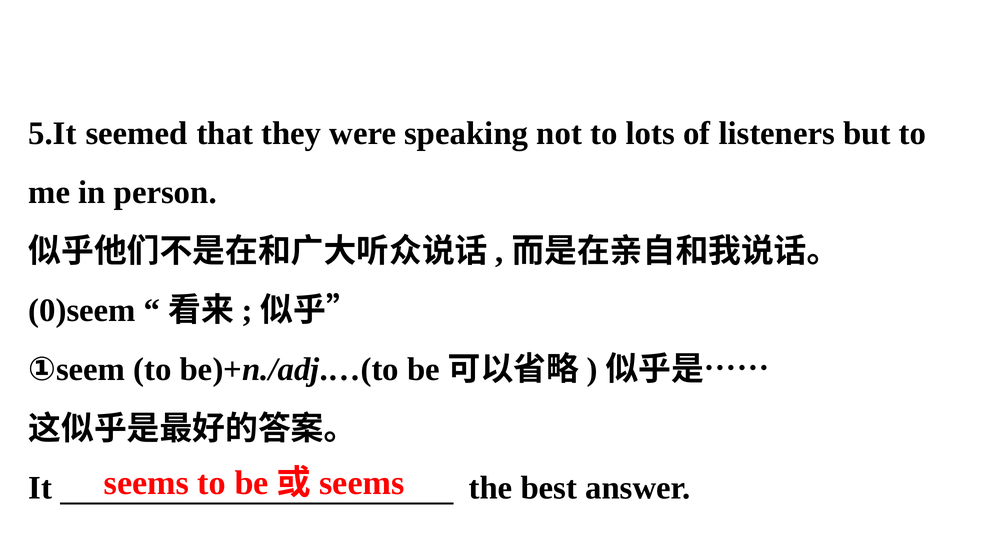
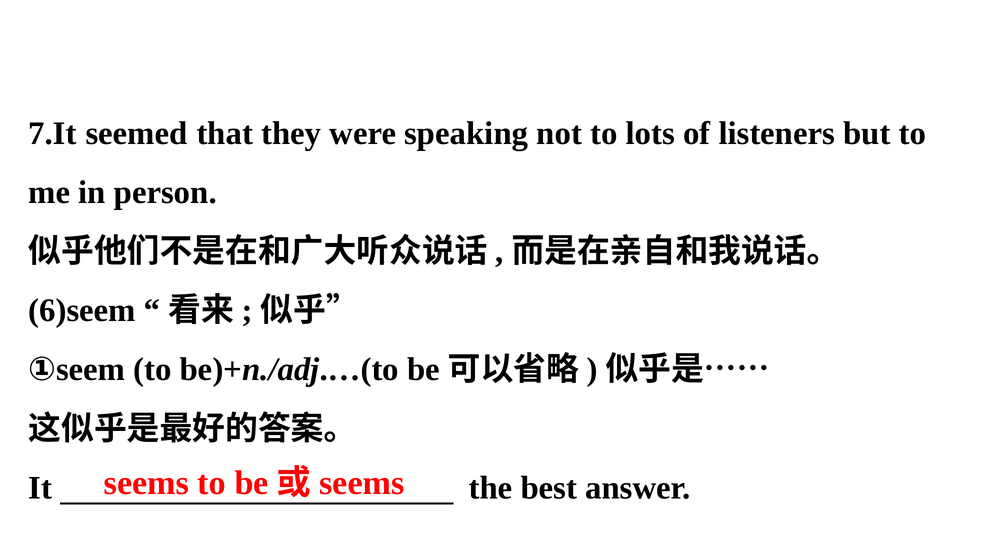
5.It: 5.It -> 7.It
0)seem: 0)seem -> 6)seem
